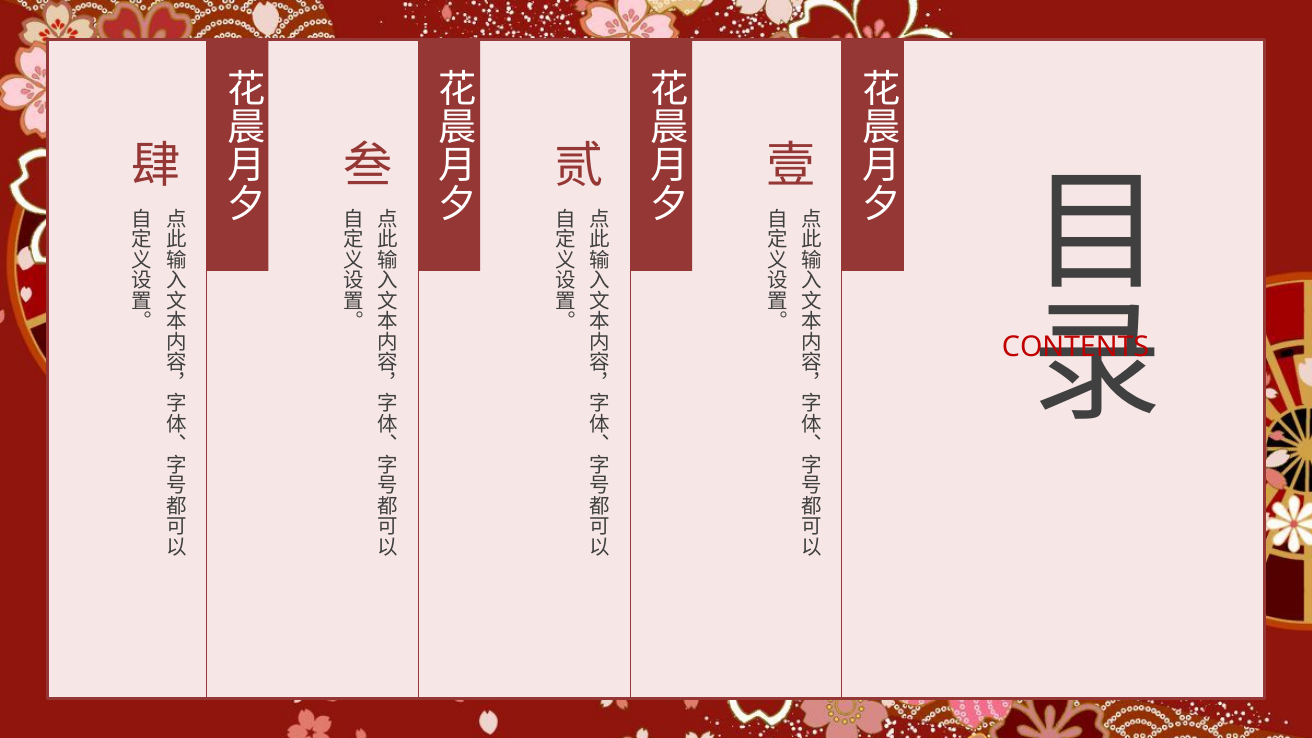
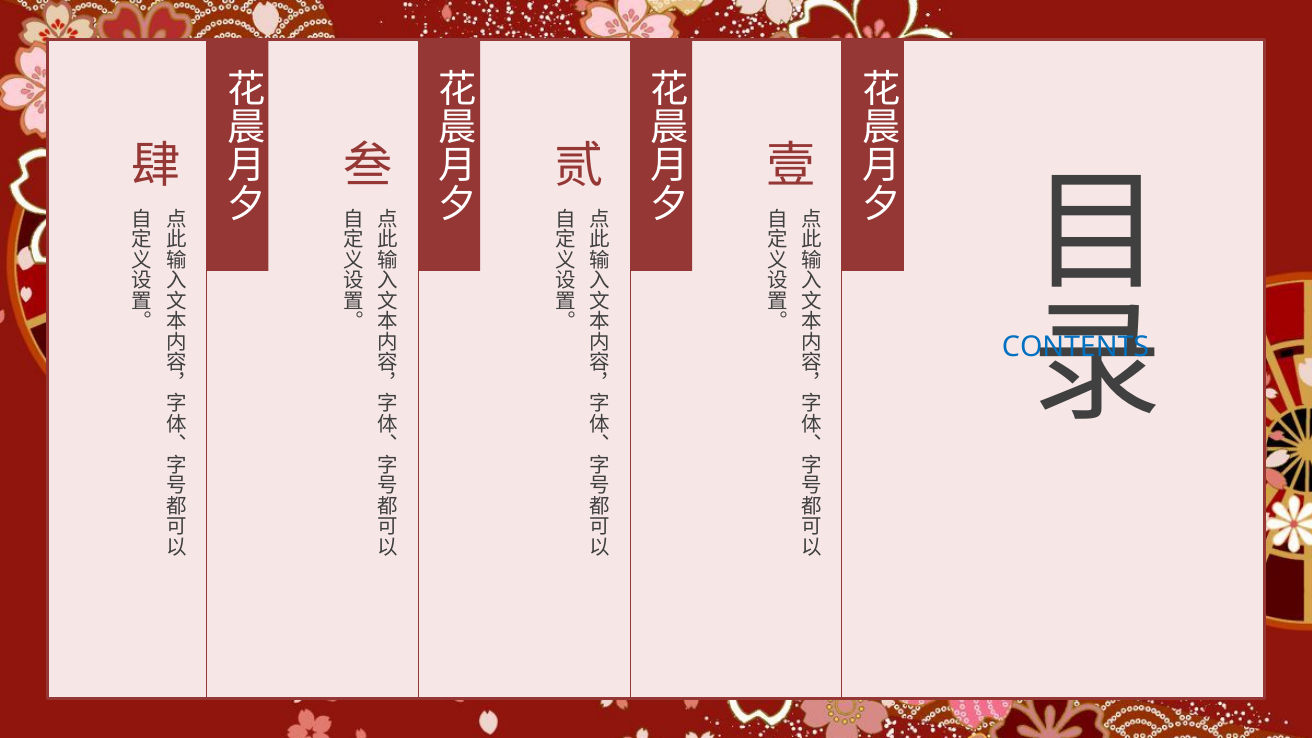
CONTENTS colour: red -> blue
